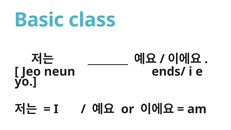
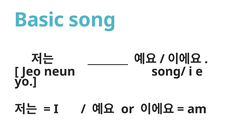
class: class -> song
ends/: ends/ -> song/
